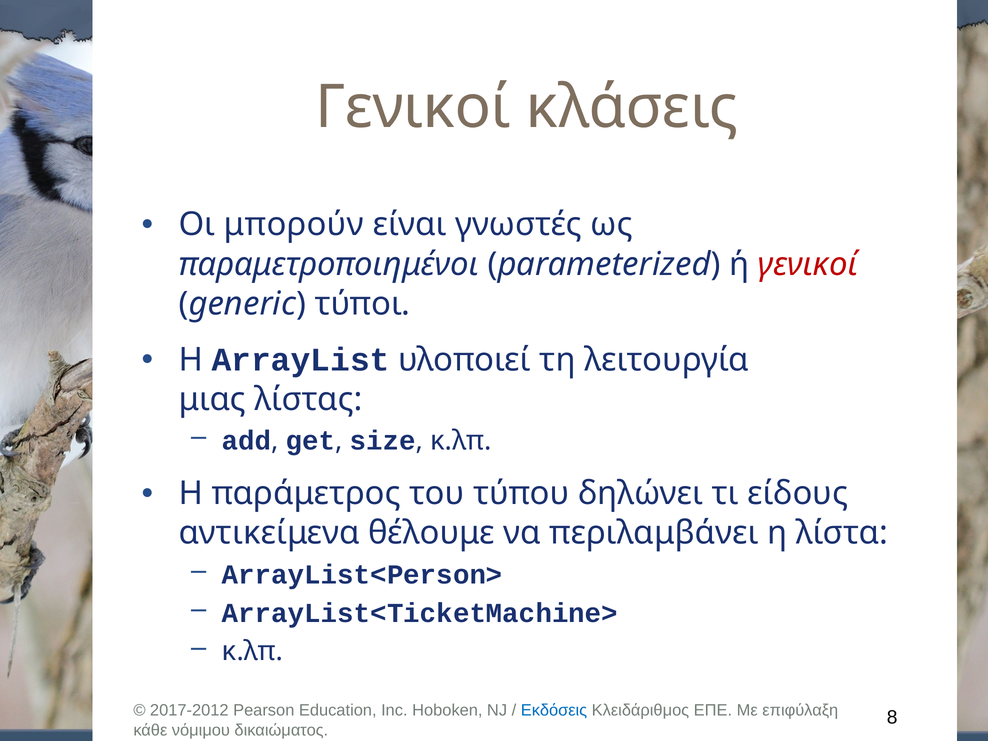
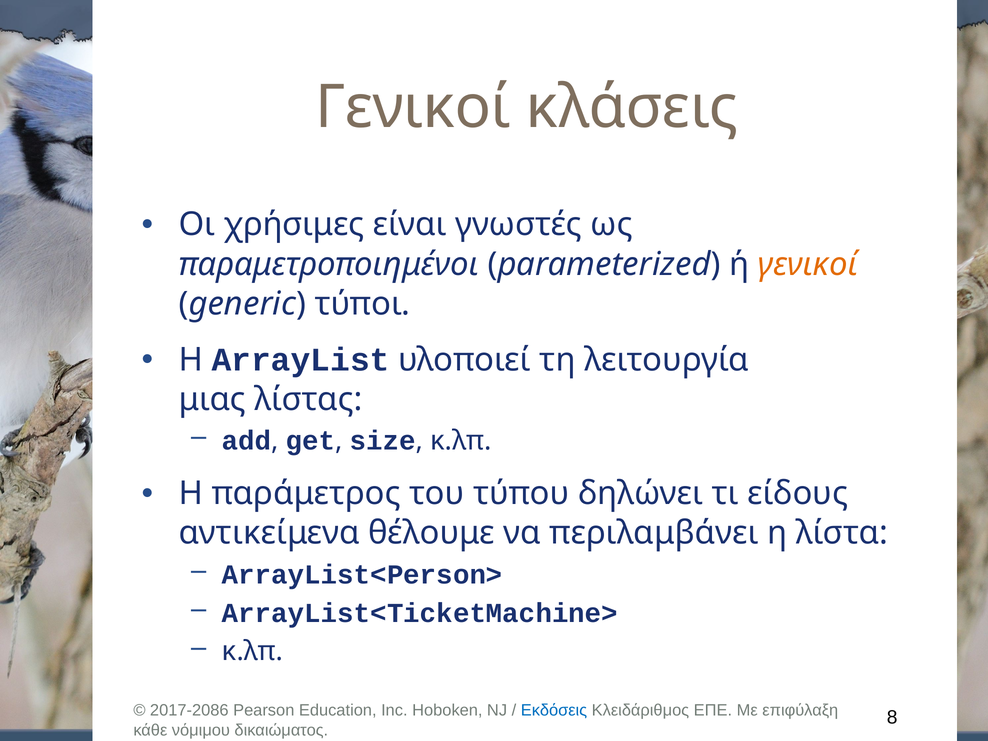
μπορούν: μπορούν -> χρήσιμες
γενικοί at (808, 264) colour: red -> orange
2017-2012: 2017-2012 -> 2017-2086
